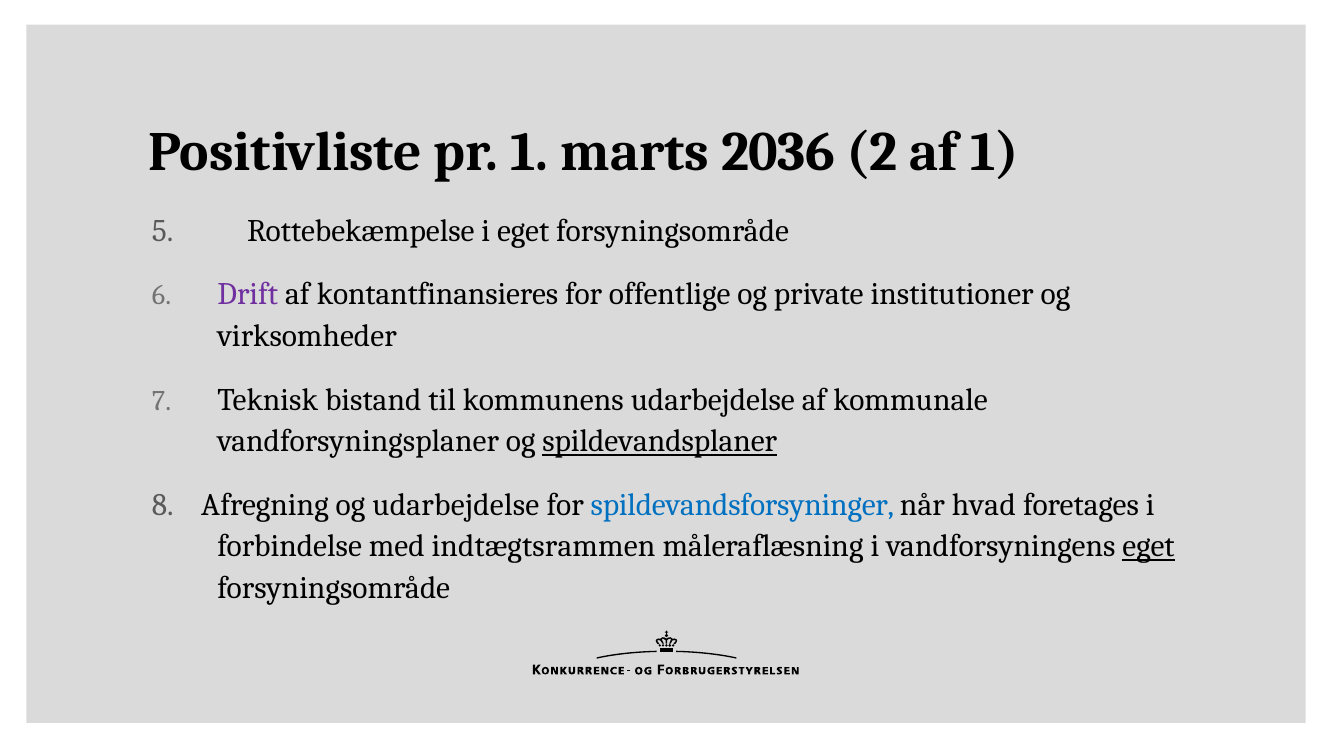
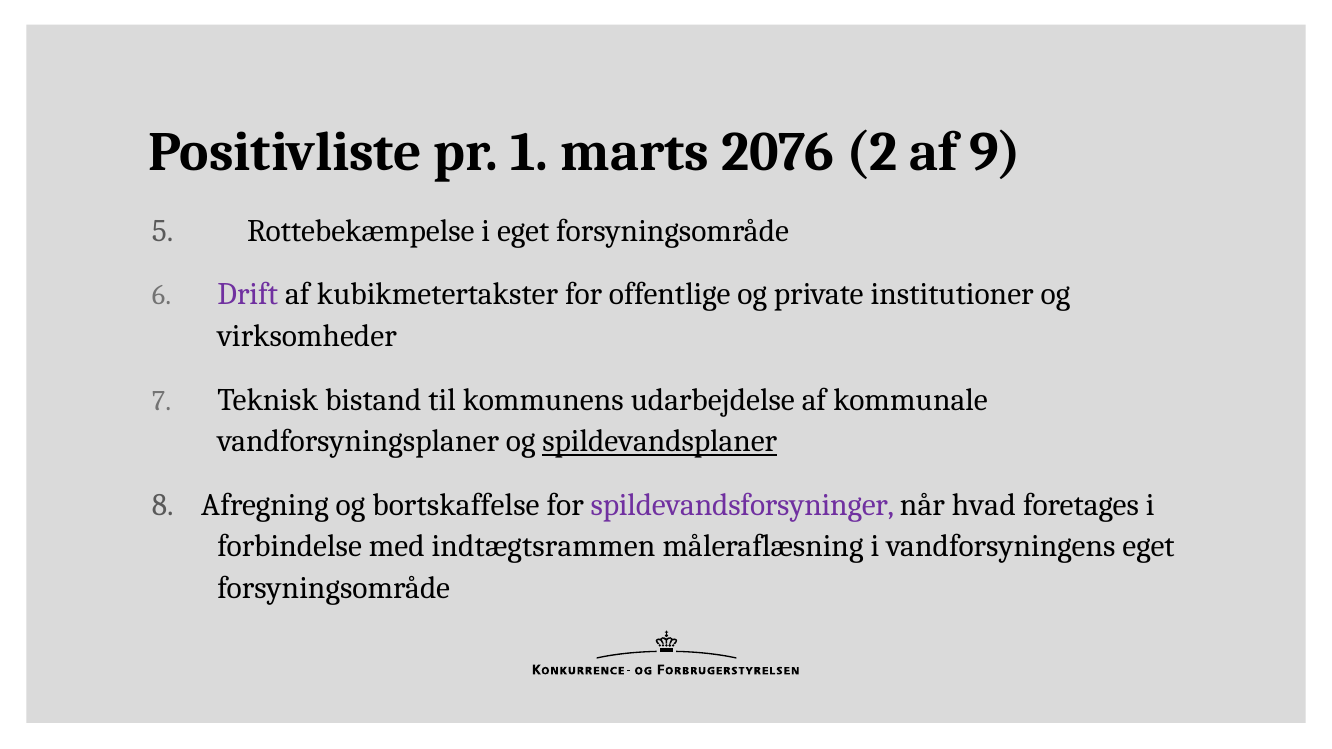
2036: 2036 -> 2076
af 1: 1 -> 9
kontantfinansieres: kontantfinansieres -> kubikmetertakster
og udarbejdelse: udarbejdelse -> bortskaffelse
spildevandsforsyninger colour: blue -> purple
eget at (1149, 547) underline: present -> none
